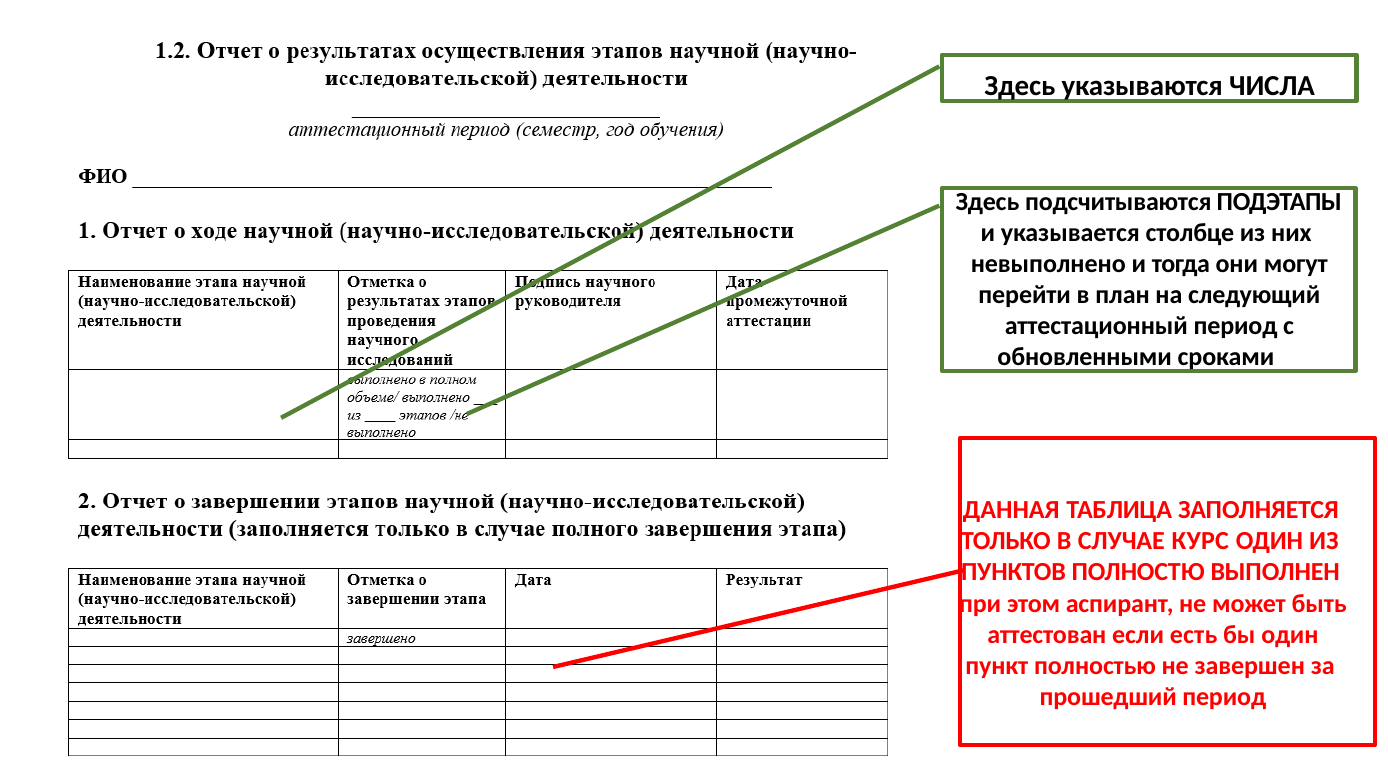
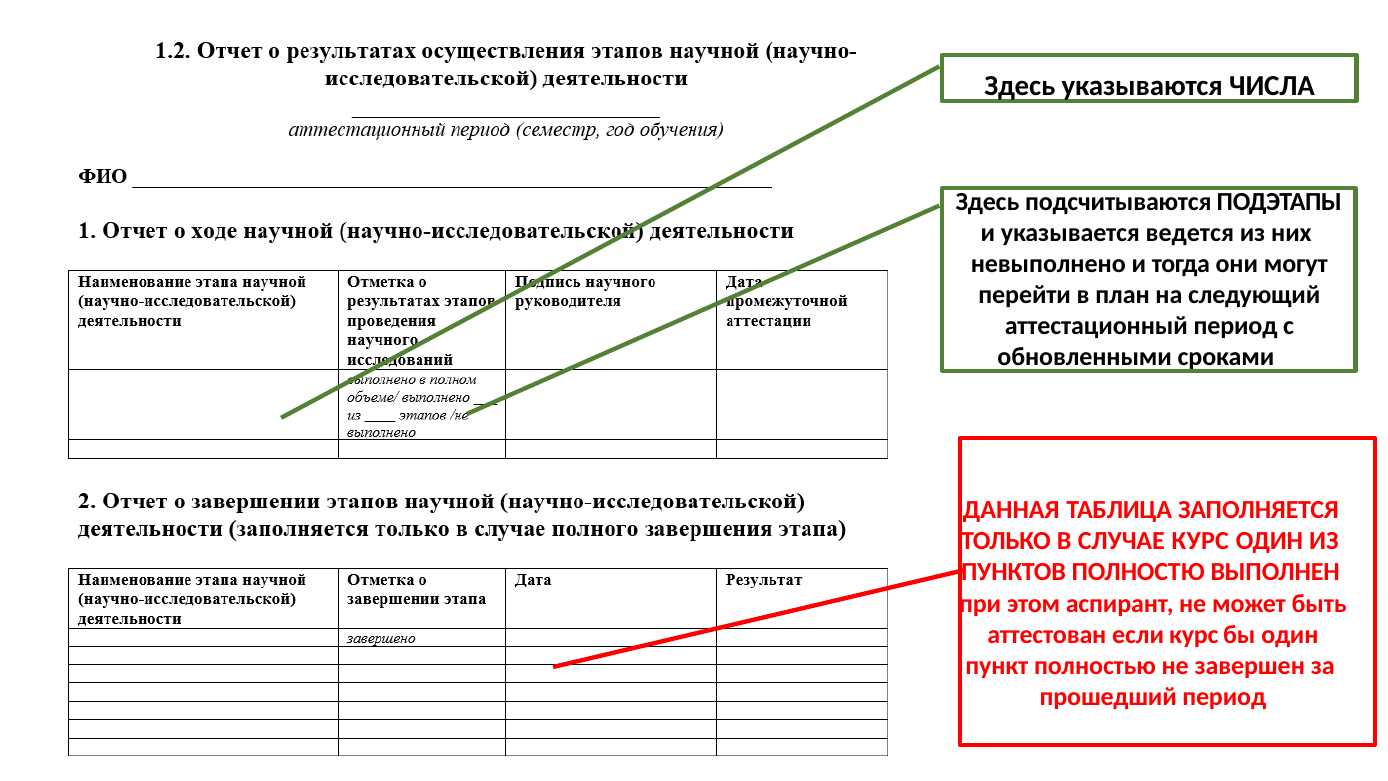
столбце: столбце -> ведется
если есть: есть -> курс
